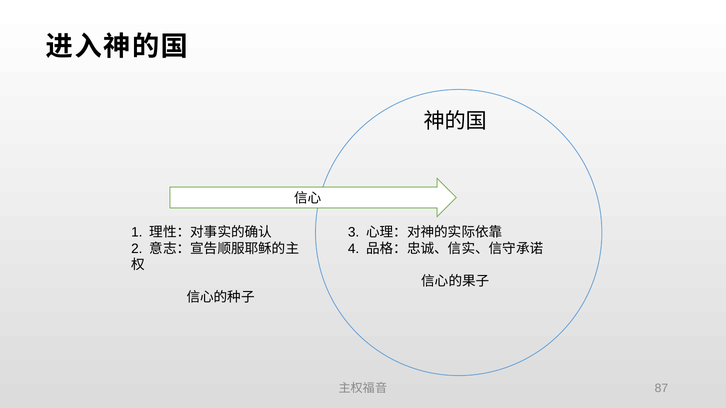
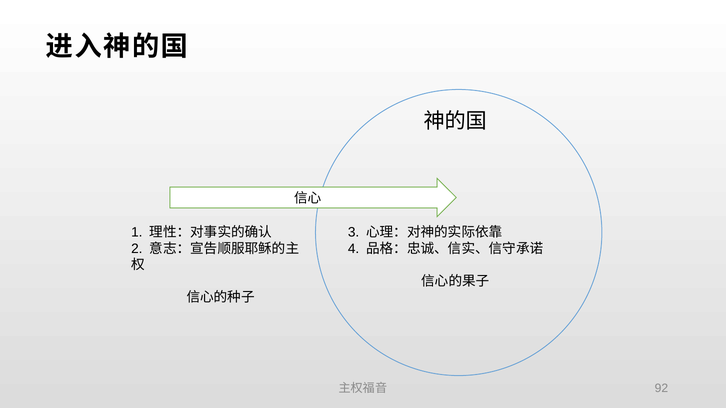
87: 87 -> 92
